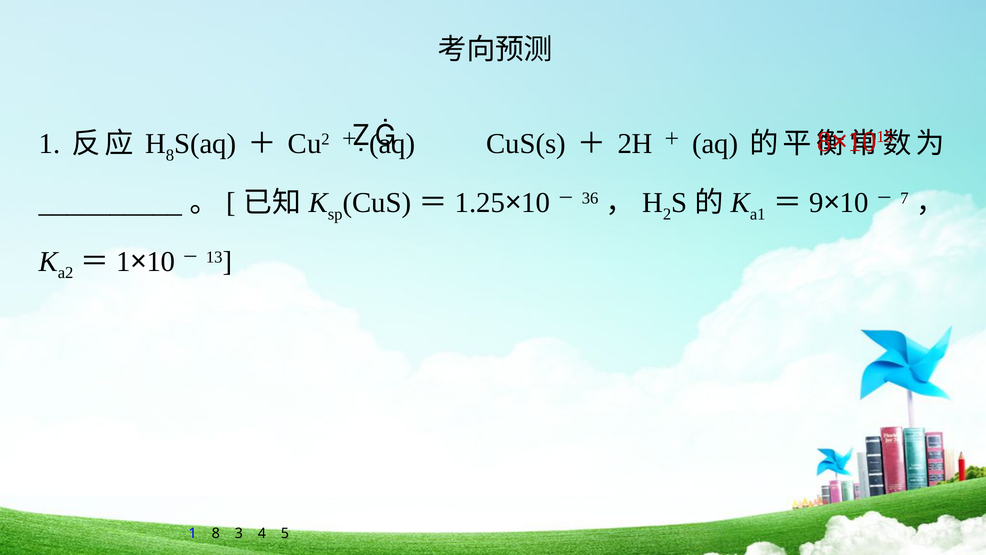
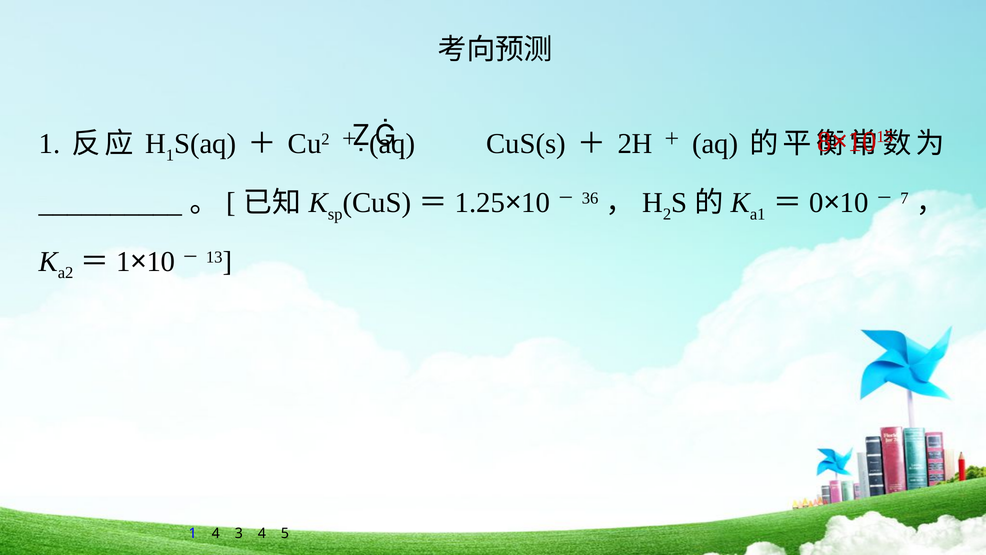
8 at (170, 155): 8 -> 1
9: 9 -> 0
1 8: 8 -> 4
